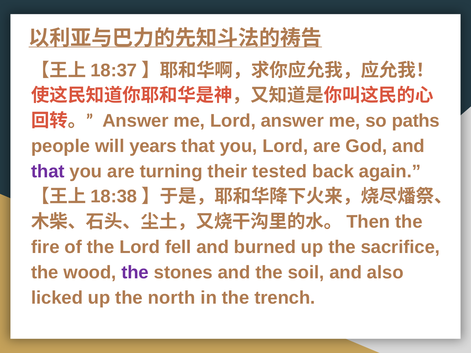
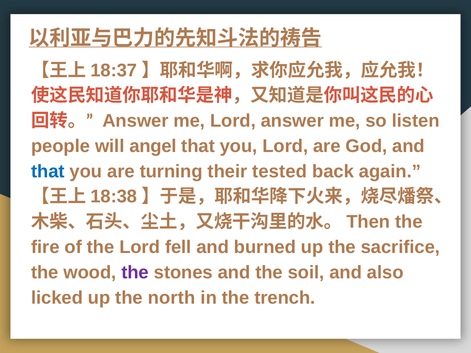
paths: paths -> listen
years: years -> angel
that at (48, 171) colour: purple -> blue
